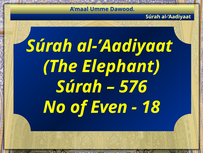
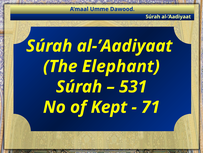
576: 576 -> 531
Even: Even -> Kept
18: 18 -> 71
